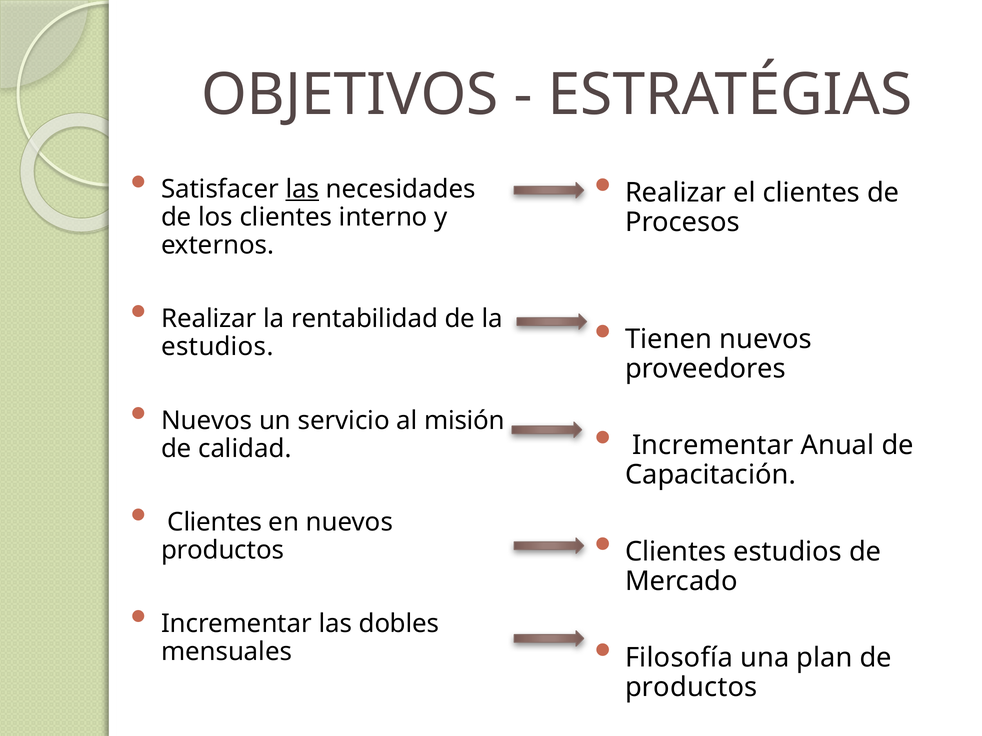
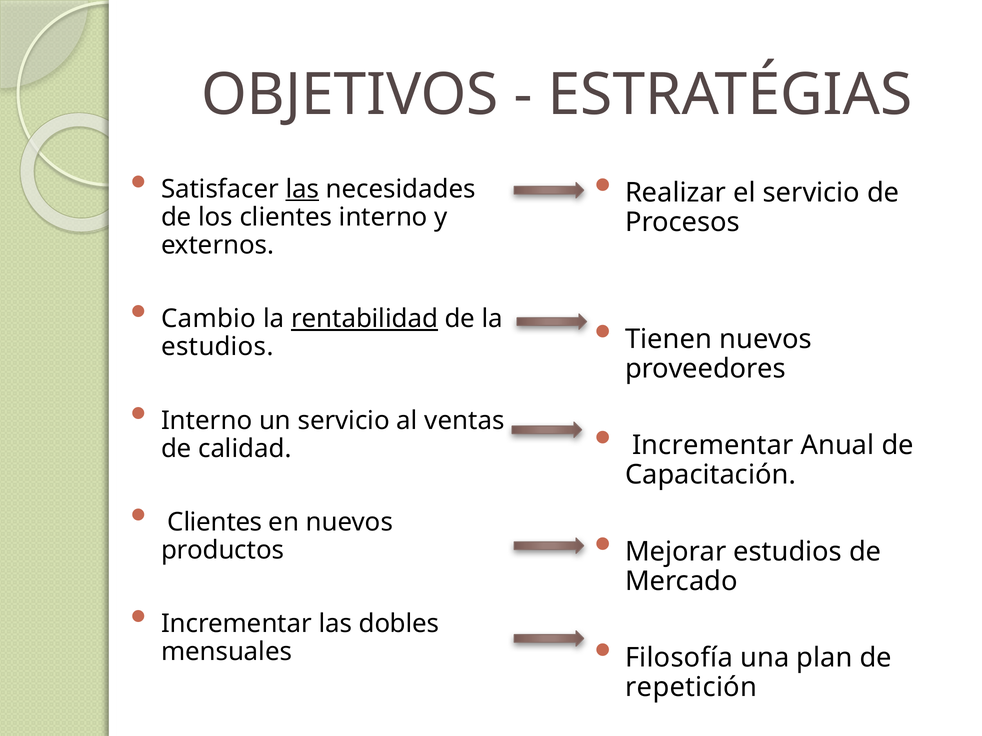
el clientes: clientes -> servicio
Realizar at (209, 319): Realizar -> Cambio
rentabilidad underline: none -> present
Nuevos at (207, 421): Nuevos -> Interno
misión: misión -> ventas
Clientes at (676, 552): Clientes -> Mejorar
productos at (691, 688): productos -> repetición
